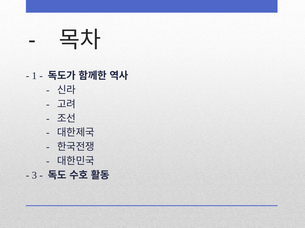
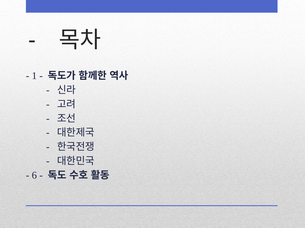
3: 3 -> 6
